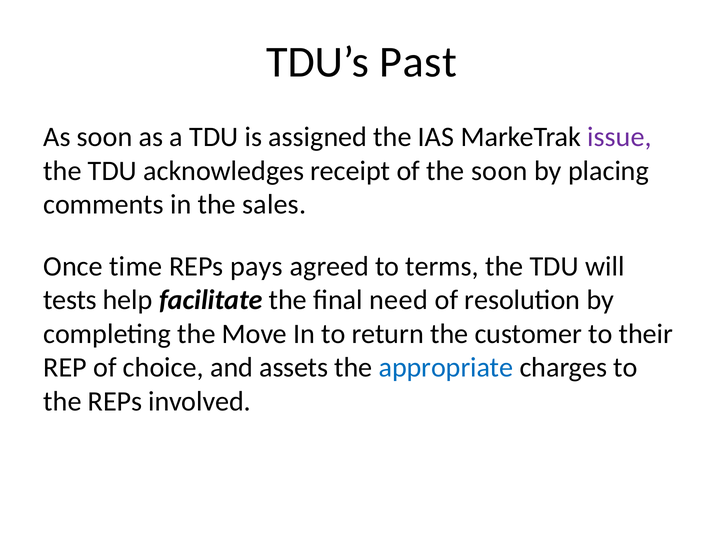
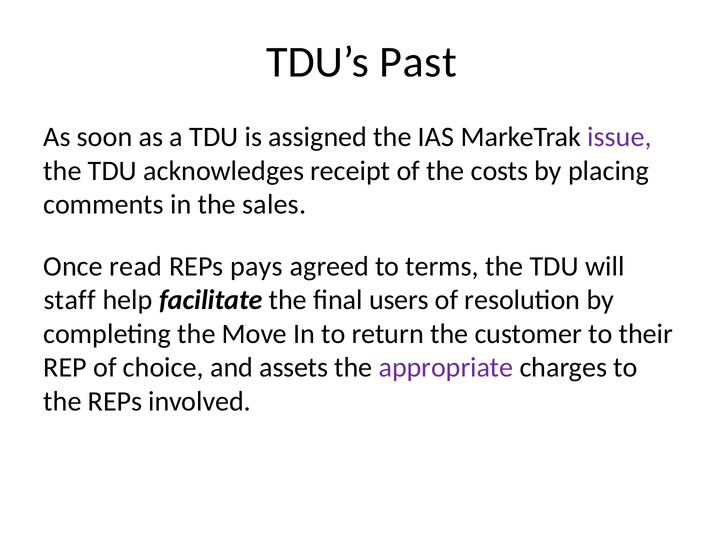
the soon: soon -> costs
time: time -> read
tests: tests -> staff
need: need -> users
appropriate colour: blue -> purple
